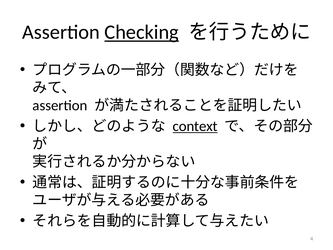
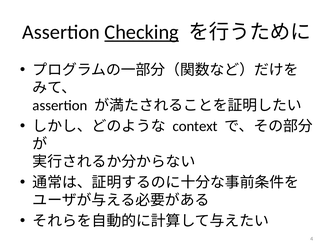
context underline: present -> none
